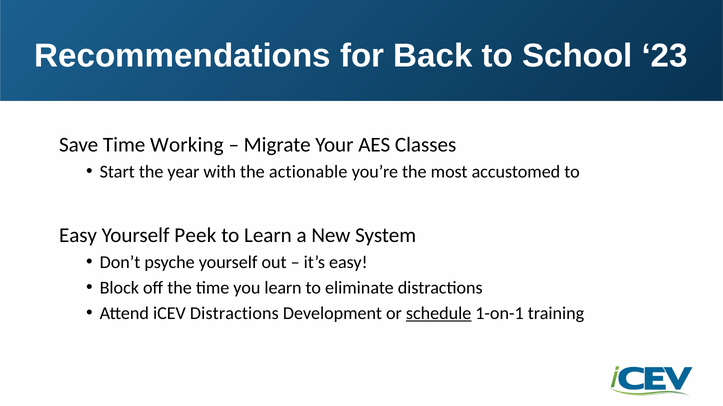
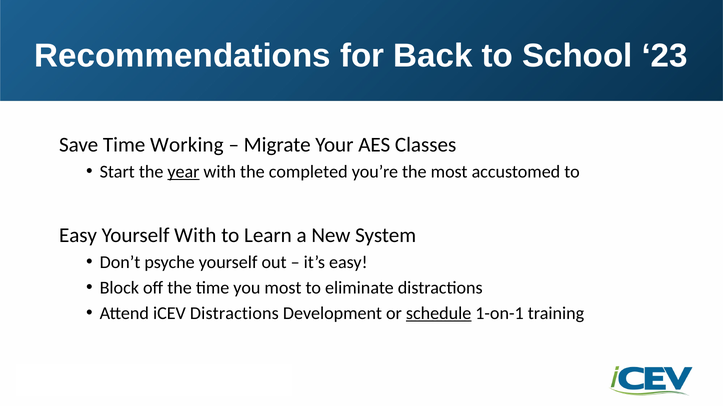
year underline: none -> present
actionable: actionable -> completed
Yourself Peek: Peek -> With
you learn: learn -> most
